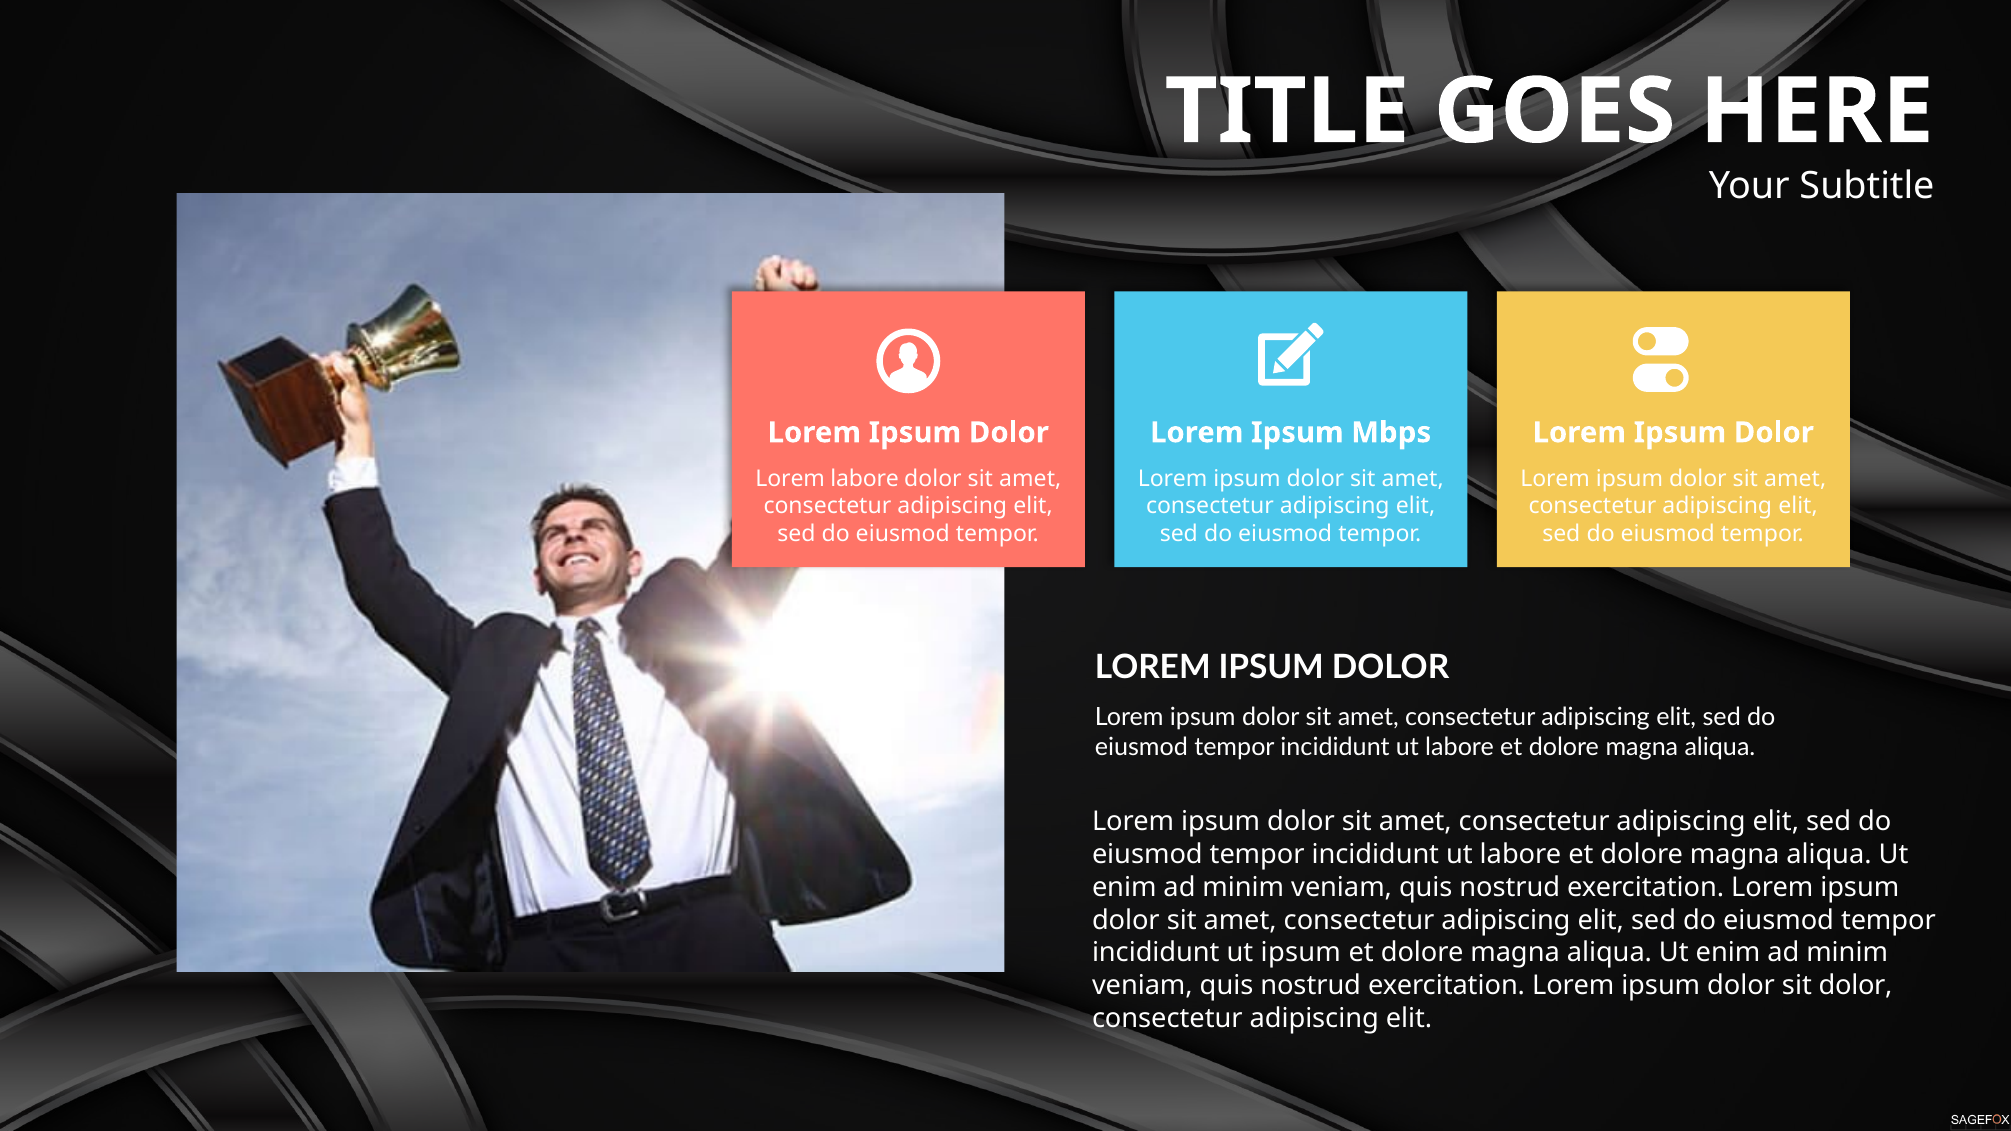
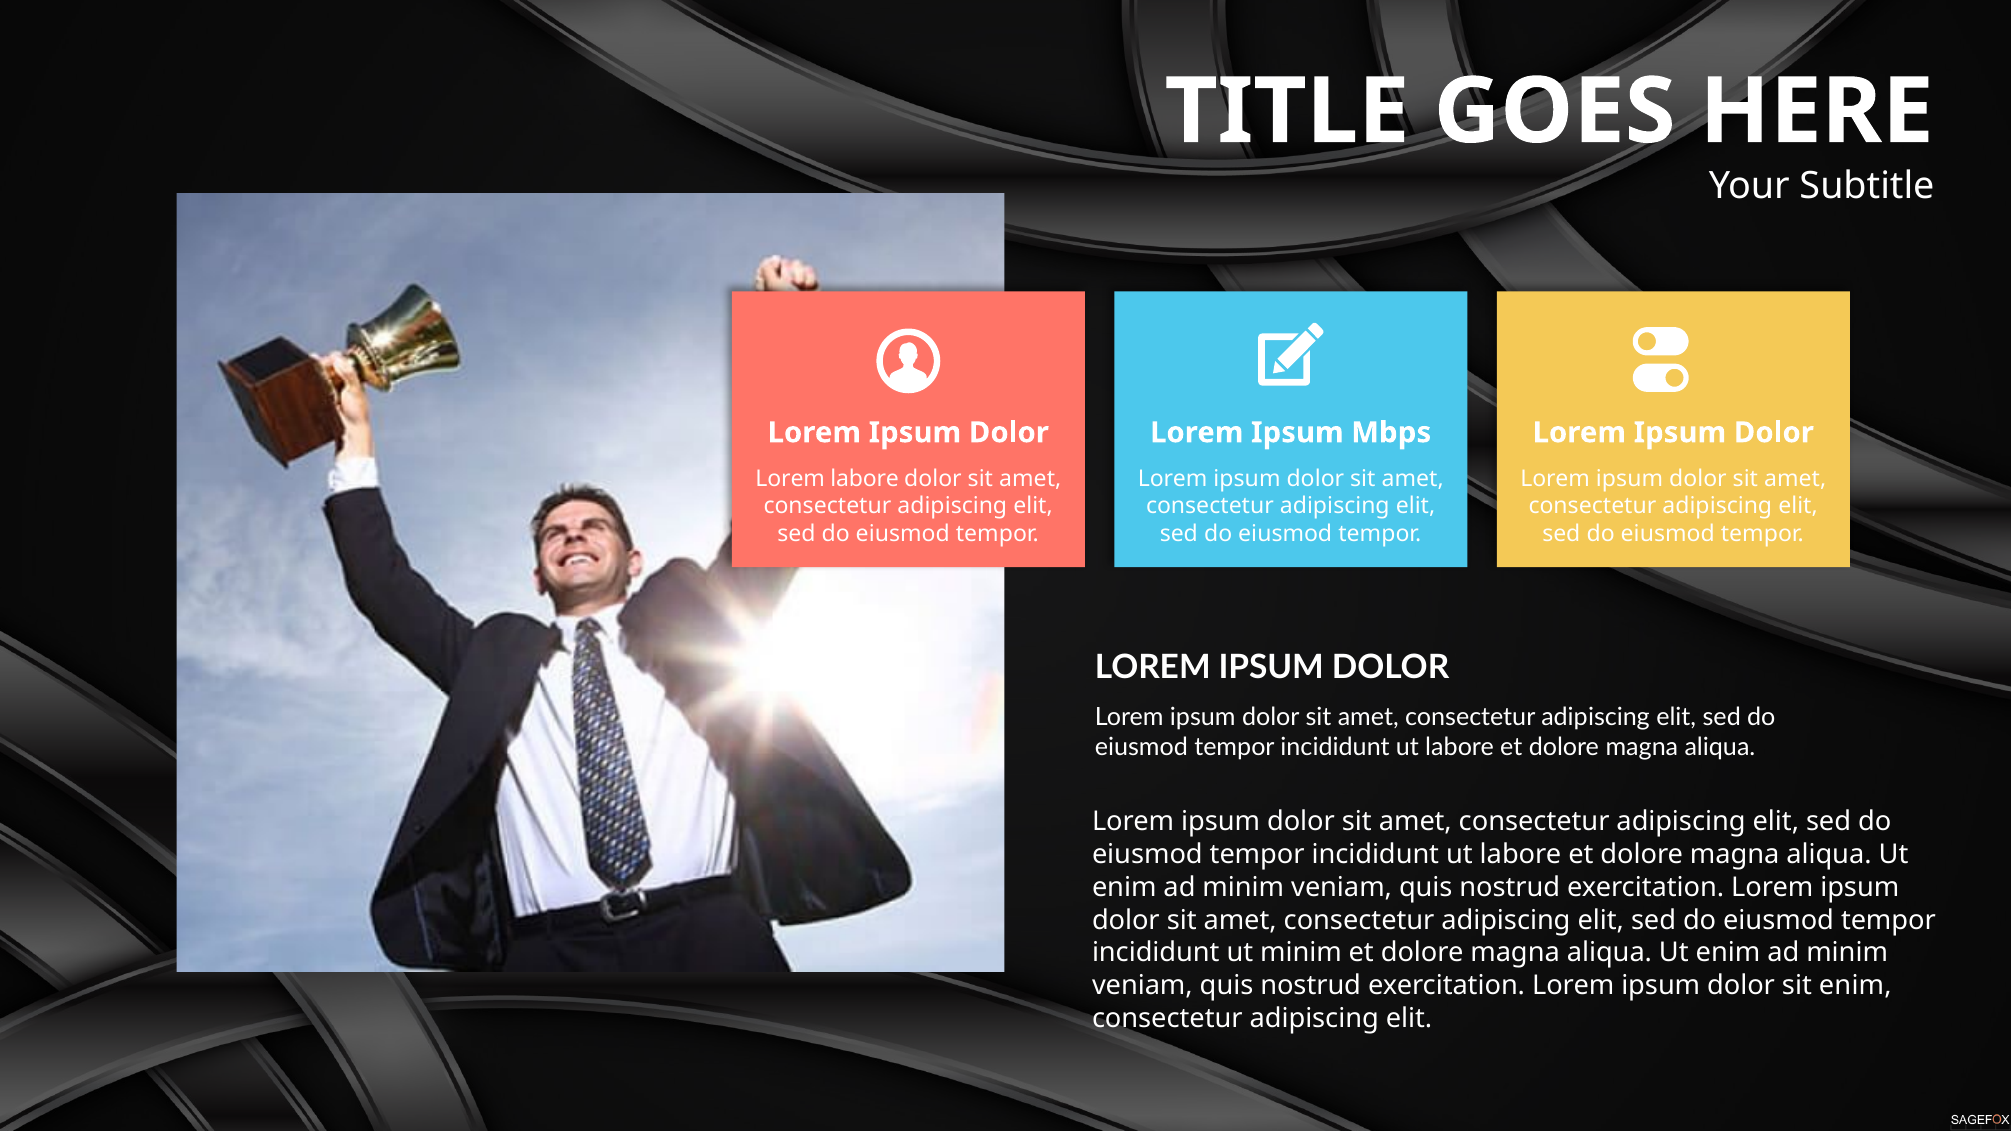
ut ipsum: ipsum -> minim
sit dolor: dolor -> enim
